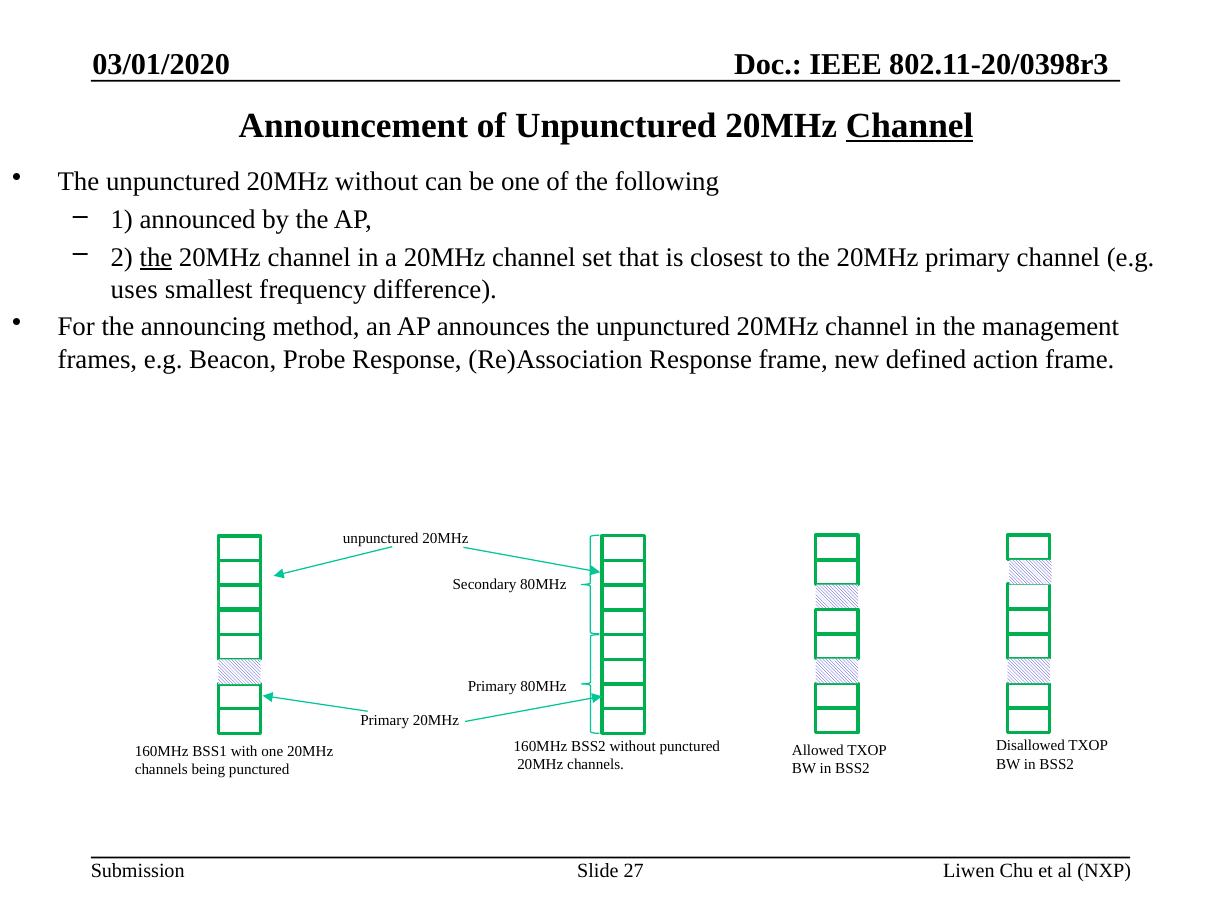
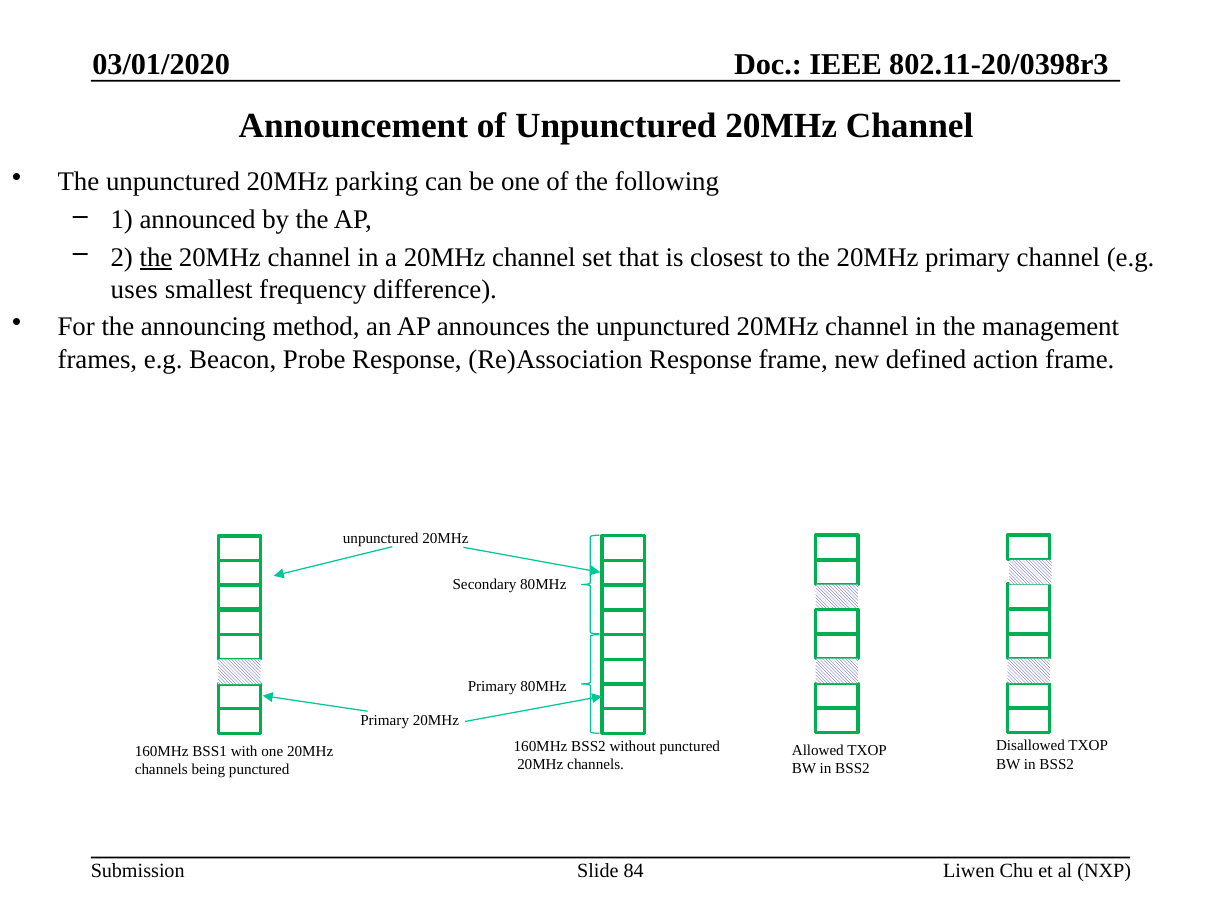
Channel at (910, 126) underline: present -> none
20MHz without: without -> parking
27: 27 -> 84
